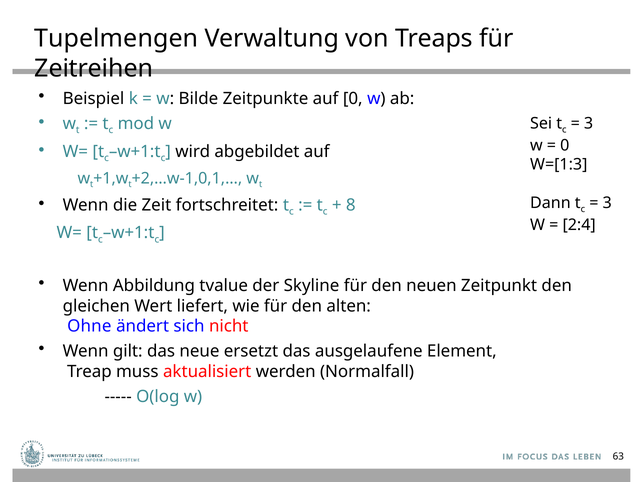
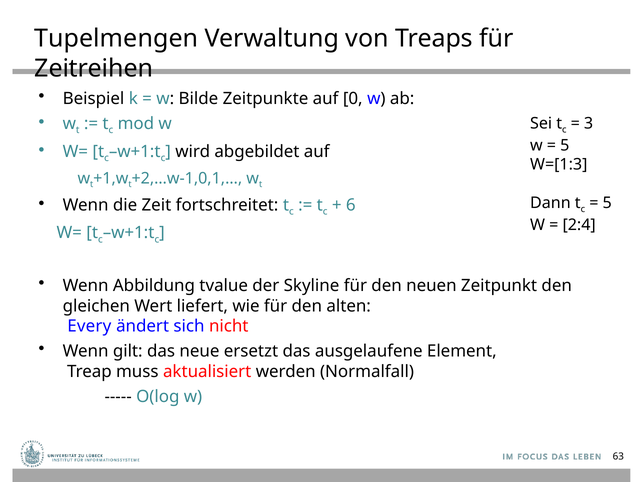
0 at (565, 145): 0 -> 5
8: 8 -> 6
3 at (607, 203): 3 -> 5
Ohne: Ohne -> Every
